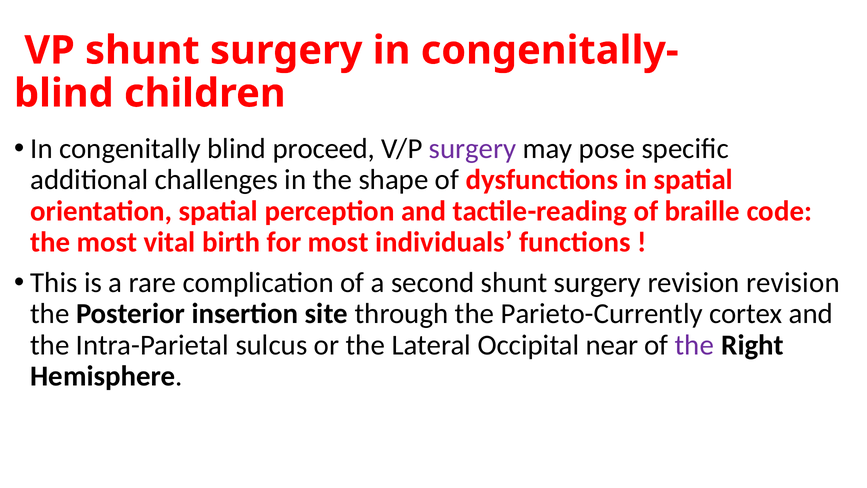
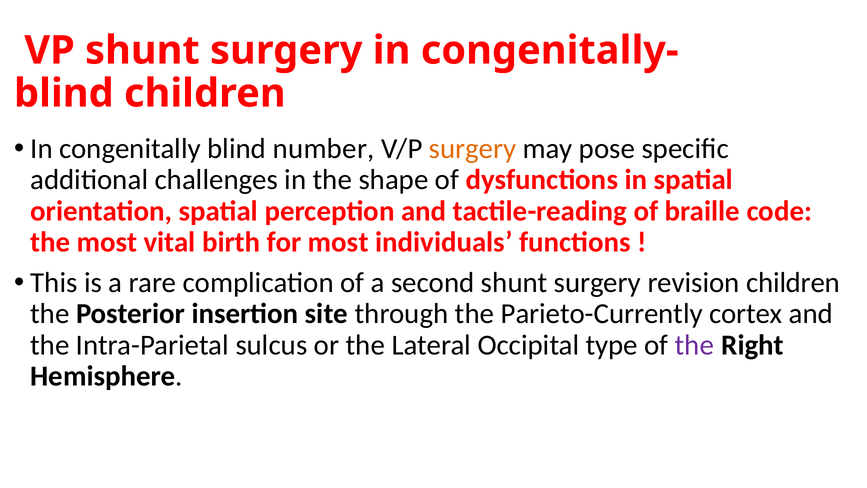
proceed: proceed -> number
surgery at (473, 149) colour: purple -> orange
revision revision: revision -> children
near: near -> type
